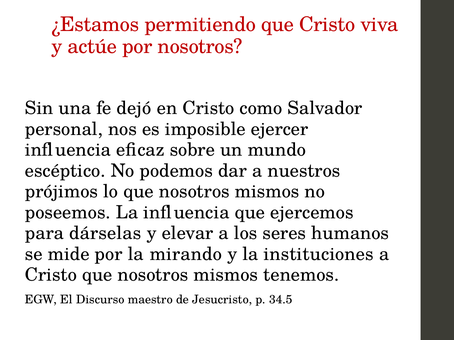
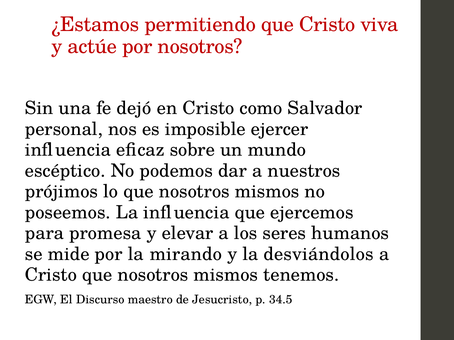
dárselas: dárselas -> promesa
instituciones: instituciones -> desviándolos
